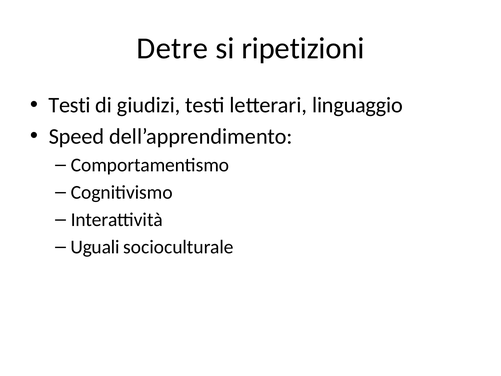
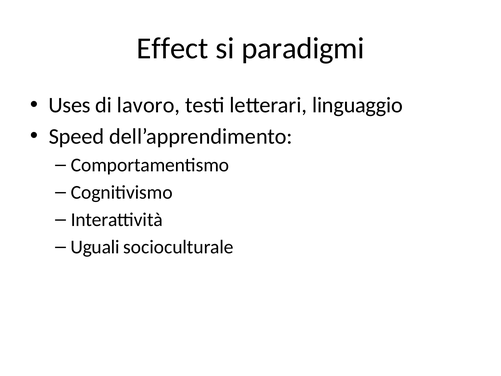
Detre: Detre -> Effect
ripetizioni: ripetizioni -> paradigmi
Testi at (70, 105): Testi -> Uses
giudizi: giudizi -> lavoro
